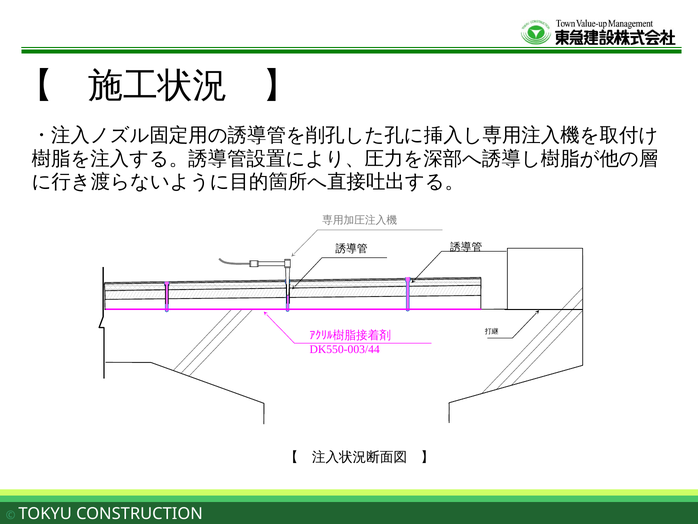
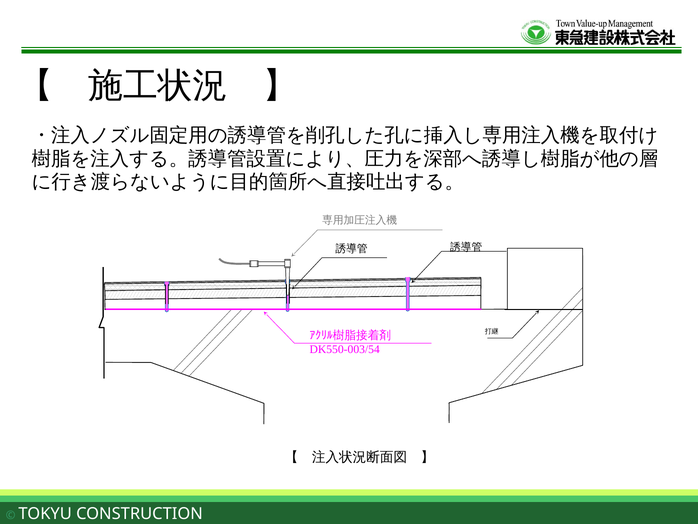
DK550-003/44: DK550-003/44 -> DK550-003/54
